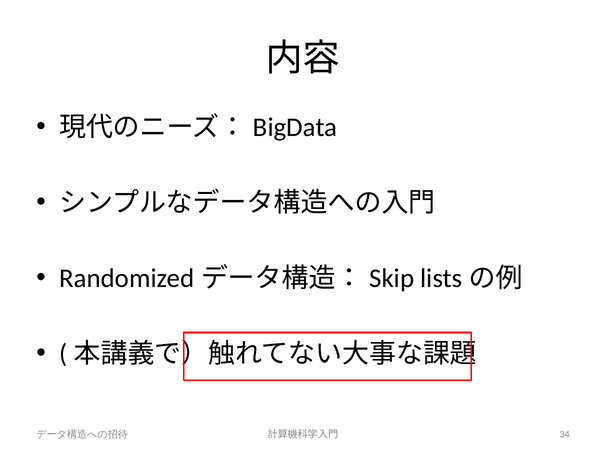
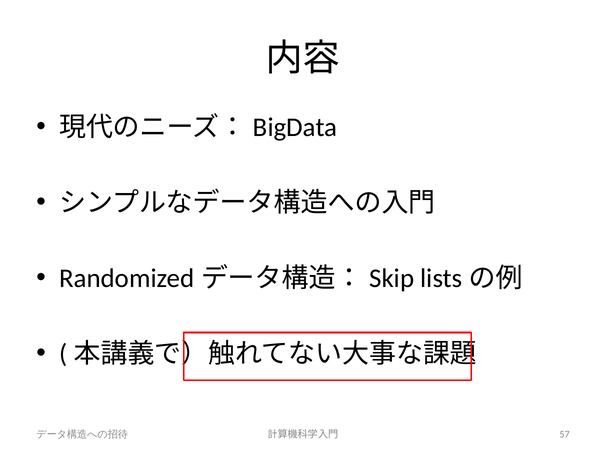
34: 34 -> 57
